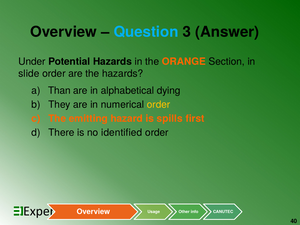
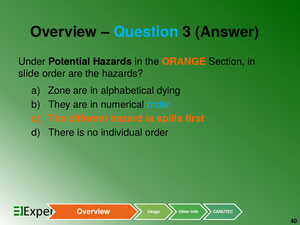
Than: Than -> Zone
order at (159, 105) colour: yellow -> light blue
emitting: emitting -> different
identified: identified -> individual
